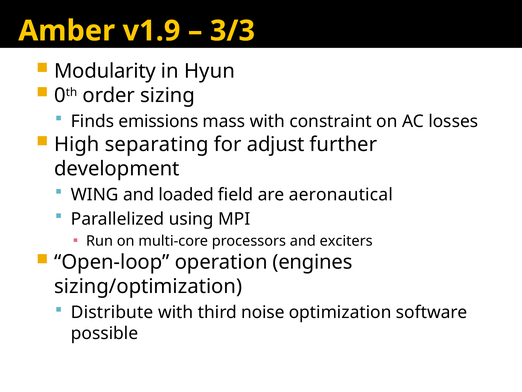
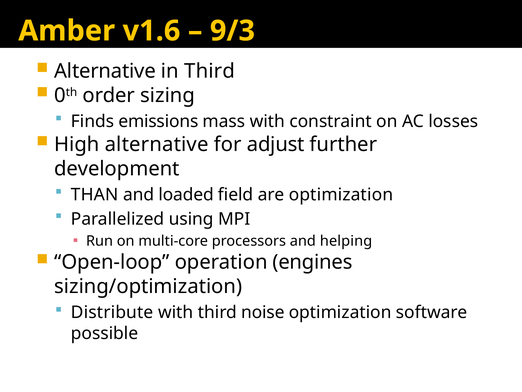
v1.9: v1.9 -> v1.6
3/3: 3/3 -> 9/3
Modularity at (105, 71): Modularity -> Alternative
in Hyun: Hyun -> Third
High separating: separating -> alternative
WING: WING -> THAN
are aeronautical: aeronautical -> optimization
exciters: exciters -> helping
